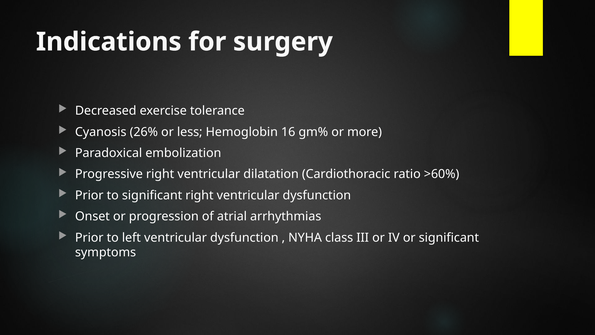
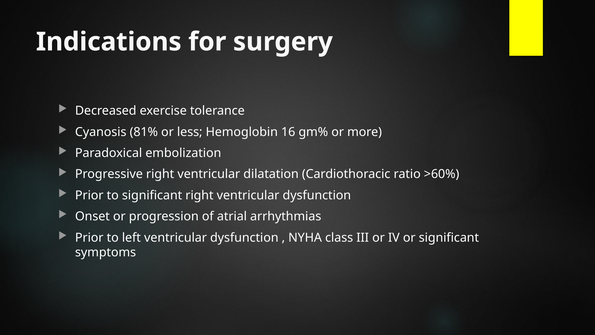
26%: 26% -> 81%
